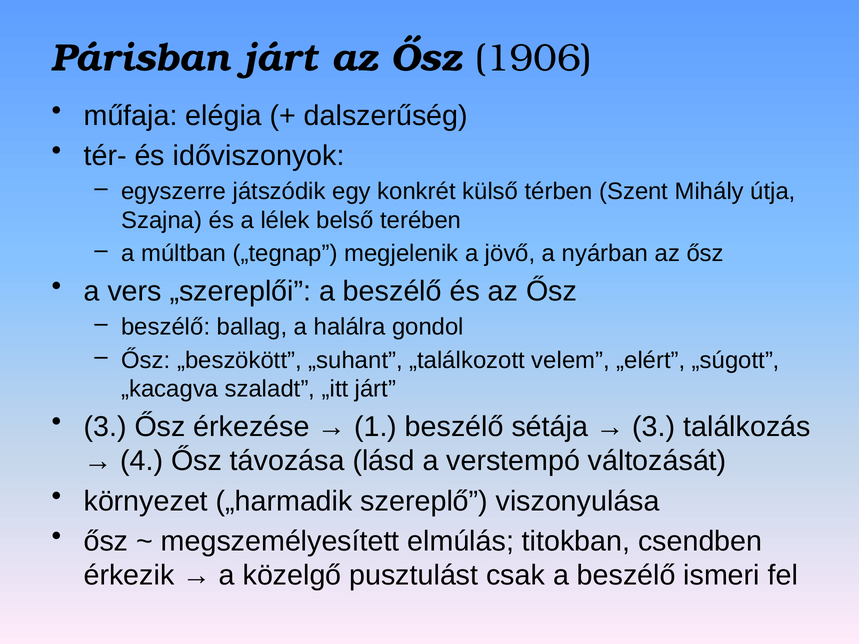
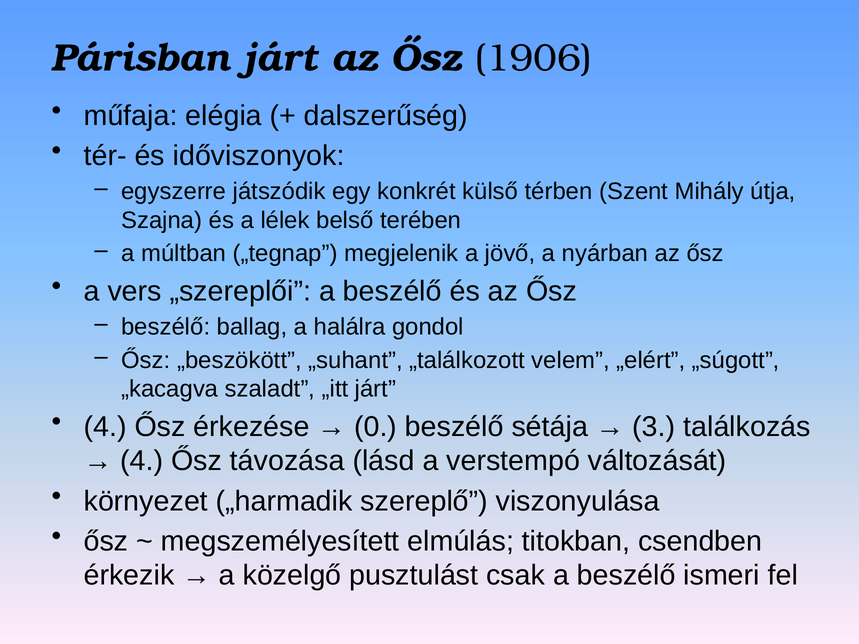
3 at (105, 427): 3 -> 4
1: 1 -> 0
